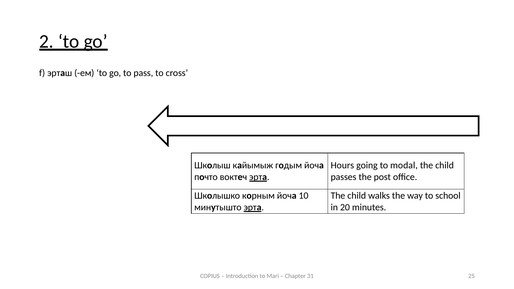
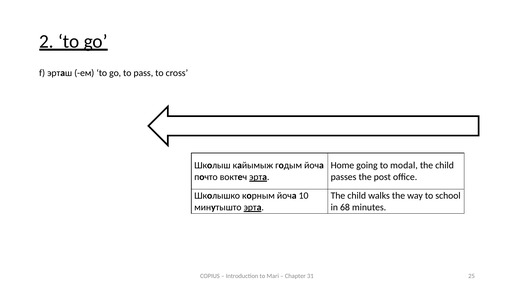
Hours: Hours -> Home
20: 20 -> 68
